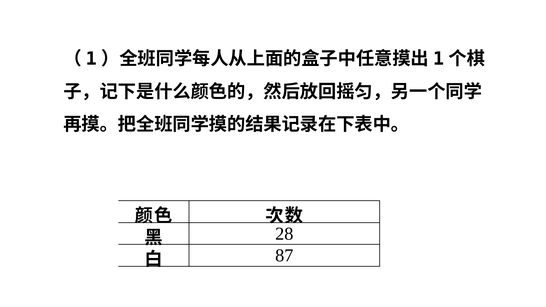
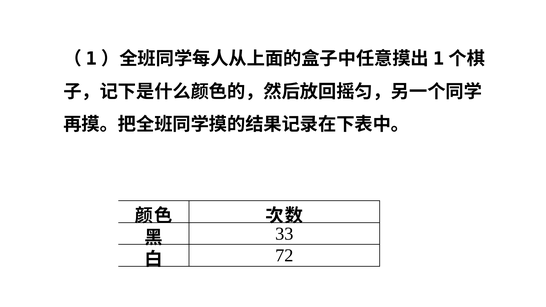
28: 28 -> 33
87: 87 -> 72
